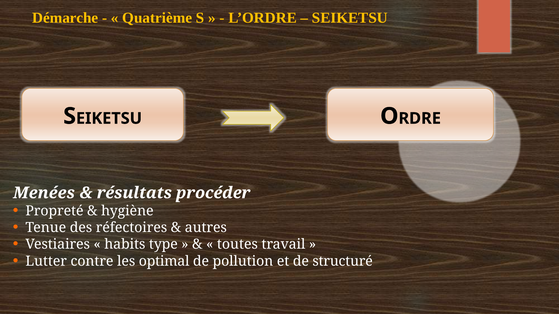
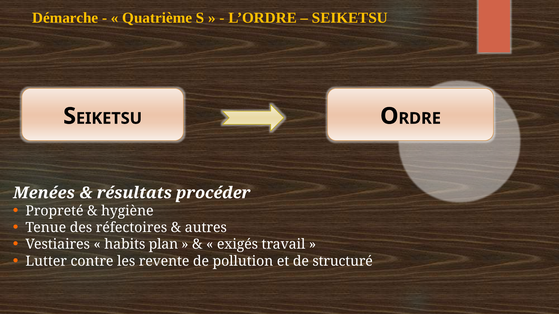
type: type -> plan
toutes: toutes -> exigés
optimal: optimal -> revente
